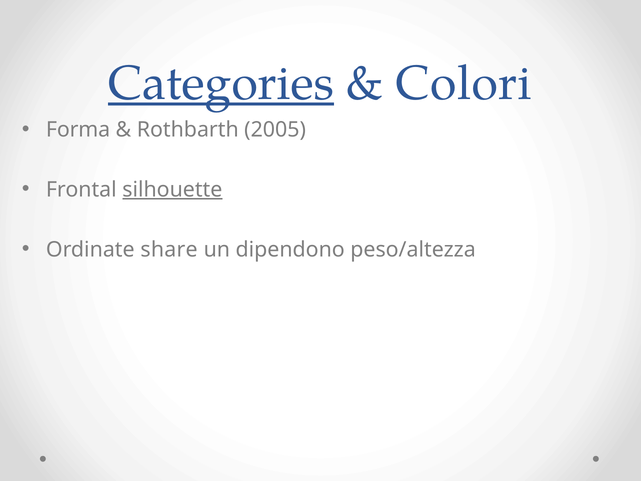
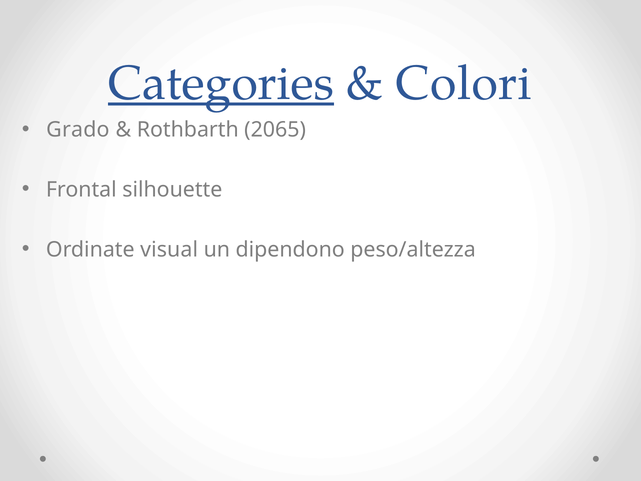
Forma: Forma -> Grado
2005: 2005 -> 2065
silhouette underline: present -> none
share: share -> visual
